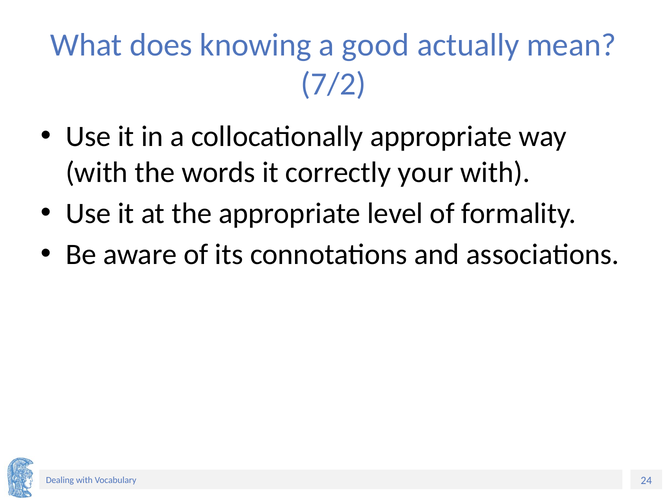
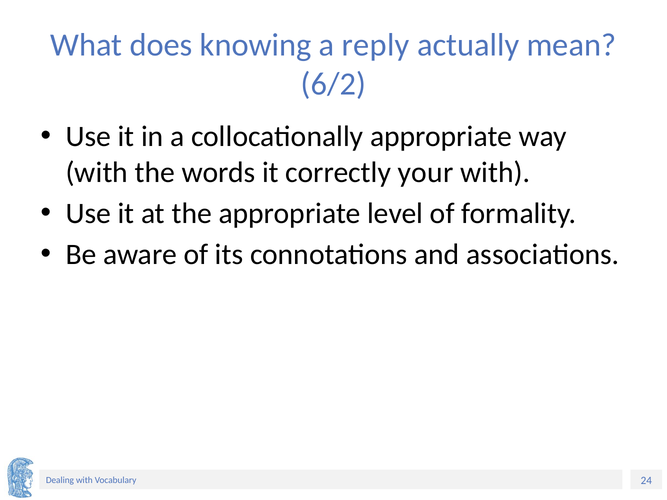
good: good -> reply
7/2: 7/2 -> 6/2
